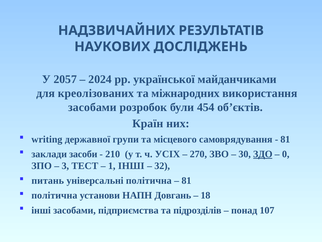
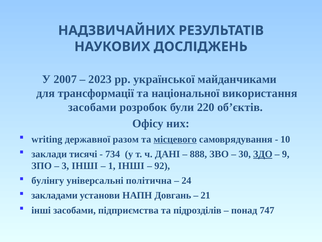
2057: 2057 -> 2007
2024: 2024 -> 2023
креолізованих: креолізованих -> трансформації
міжнародних: міжнародних -> національної
454: 454 -> 220
Країн: Країн -> Офісу
групи: групи -> разом
місцевого underline: none -> present
81 at (285, 139): 81 -> 10
засоби: засоби -> тисячі
210: 210 -> 734
УСІХ: УСІХ -> ДАНІ
270: 270 -> 888
0: 0 -> 9
3 ТЕСТ: ТЕСТ -> ІНШІ
32: 32 -> 92
питань: питань -> булінгу
81 at (186, 180): 81 -> 24
політична at (54, 195): політична -> закладами
18: 18 -> 21
107: 107 -> 747
